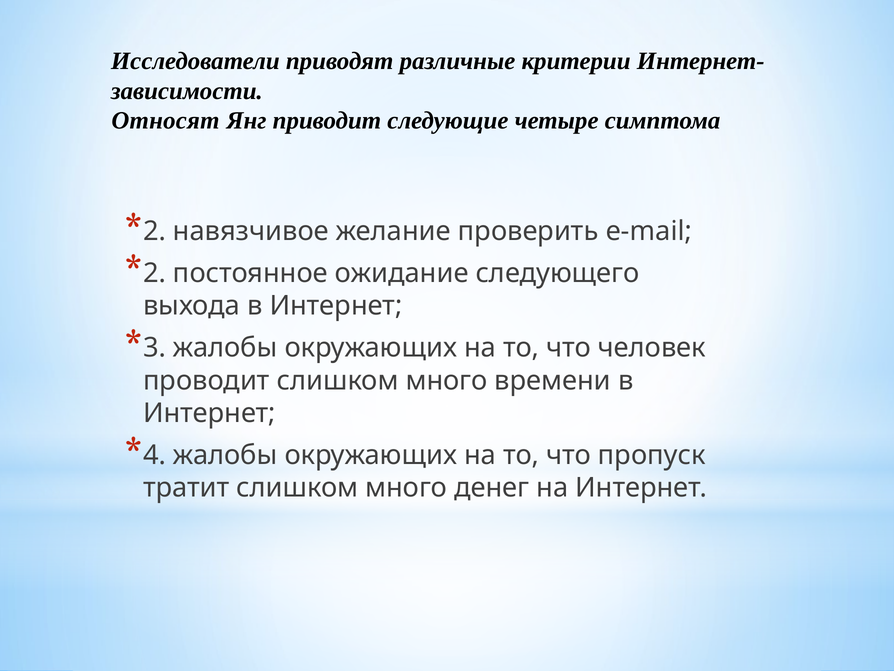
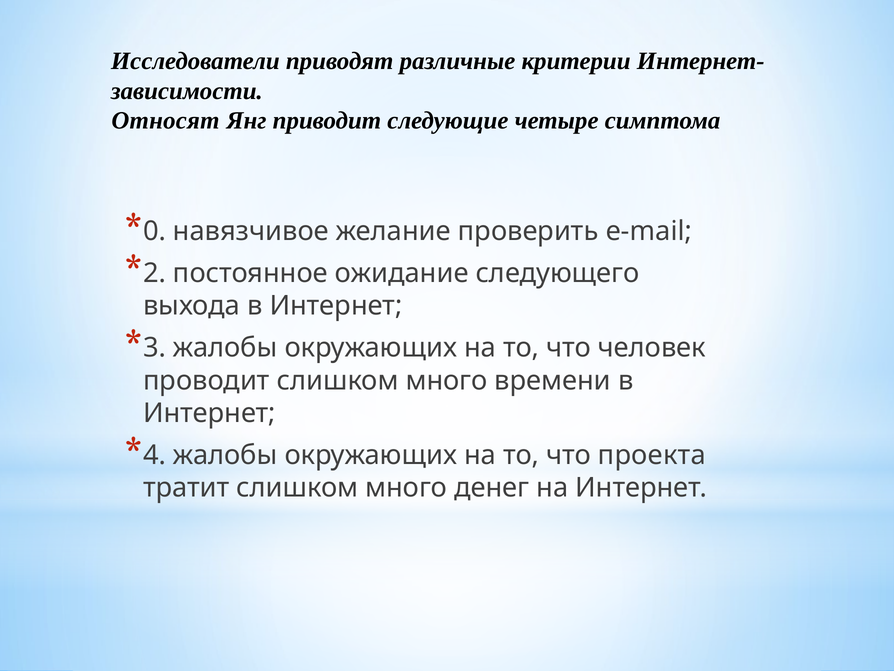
2 at (154, 231): 2 -> 0
пропуск: пропуск -> проекта
